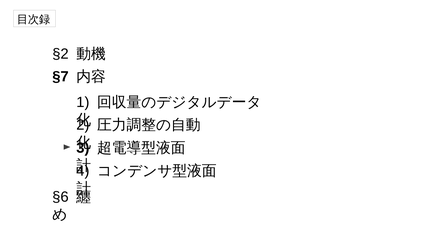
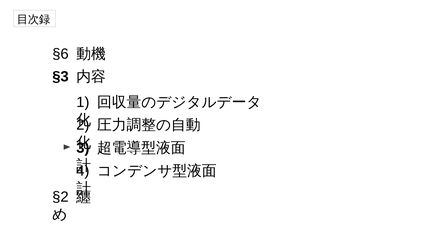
§2: §2 -> §6
§7: §7 -> §3
§6: §6 -> §2
